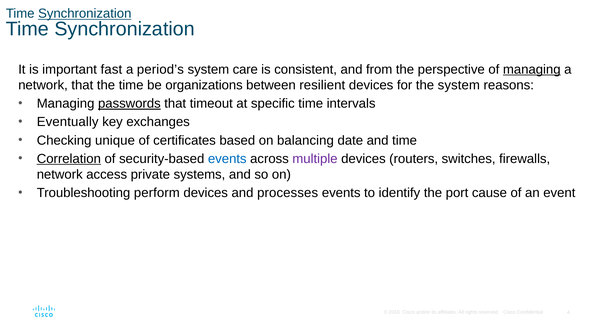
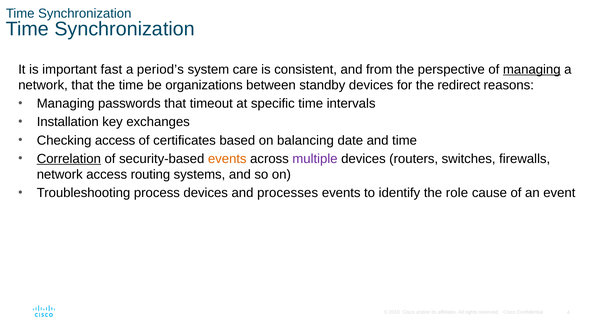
Synchronization at (85, 14) underline: present -> none
resilient: resilient -> standby
the system: system -> redirect
passwords underline: present -> none
Eventually: Eventually -> Installation
Checking unique: unique -> access
events at (227, 159) colour: blue -> orange
private: private -> routing
perform: perform -> process
port: port -> role
